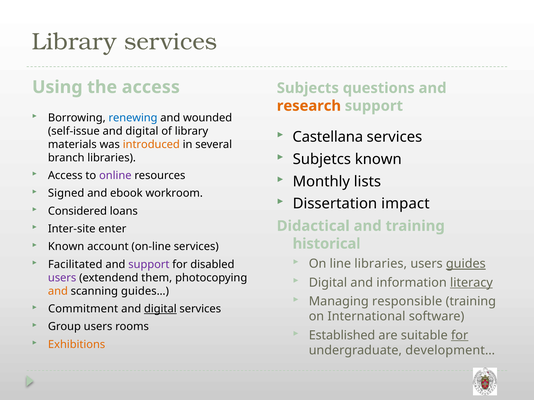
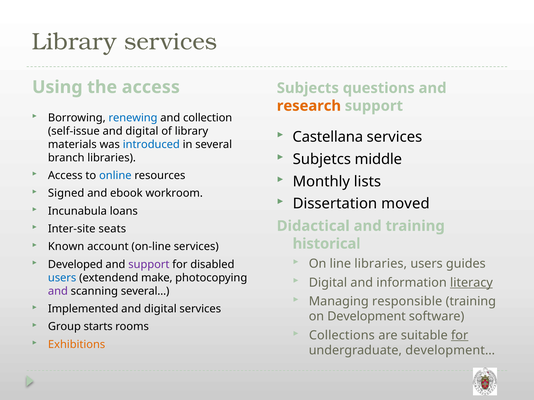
wounded: wounded -> collection
introduced colour: orange -> blue
Subjetcs known: known -> middle
online colour: purple -> blue
impact: impact -> moved
Considered: Considered -> Incunabula
enter: enter -> seats
guides underline: present -> none
Facilitated: Facilitated -> Developed
users at (62, 278) colour: purple -> blue
them: them -> make
and at (58, 291) colour: orange -> purple
guides…: guides… -> several…
Commitment: Commitment -> Implemented
digital at (160, 309) underline: present -> none
International: International -> Development
Group users: users -> starts
Established: Established -> Collections
